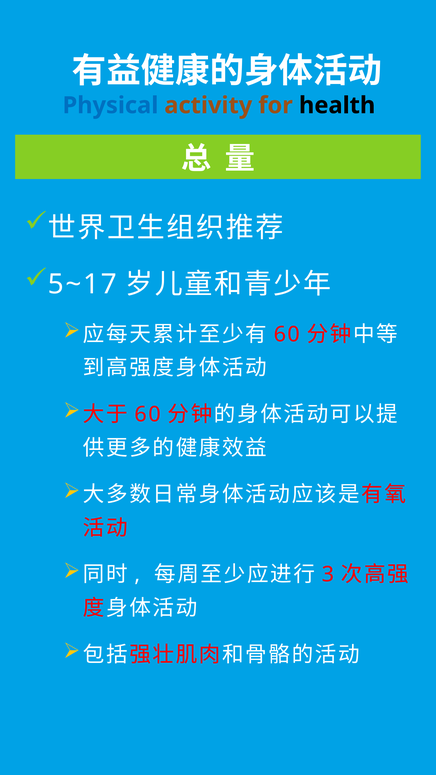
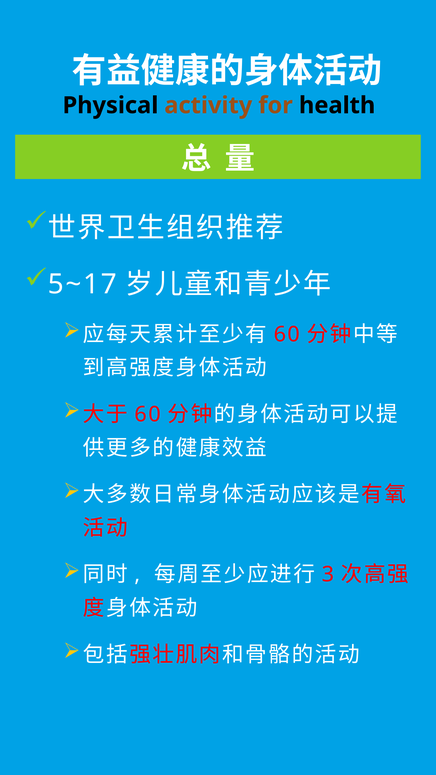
Physical colour: blue -> black
